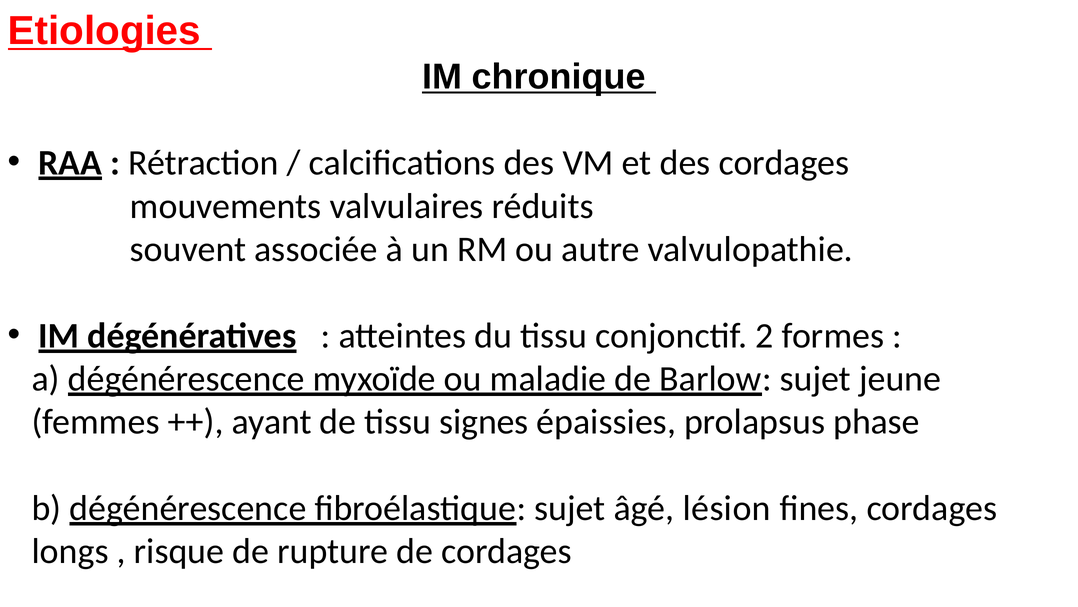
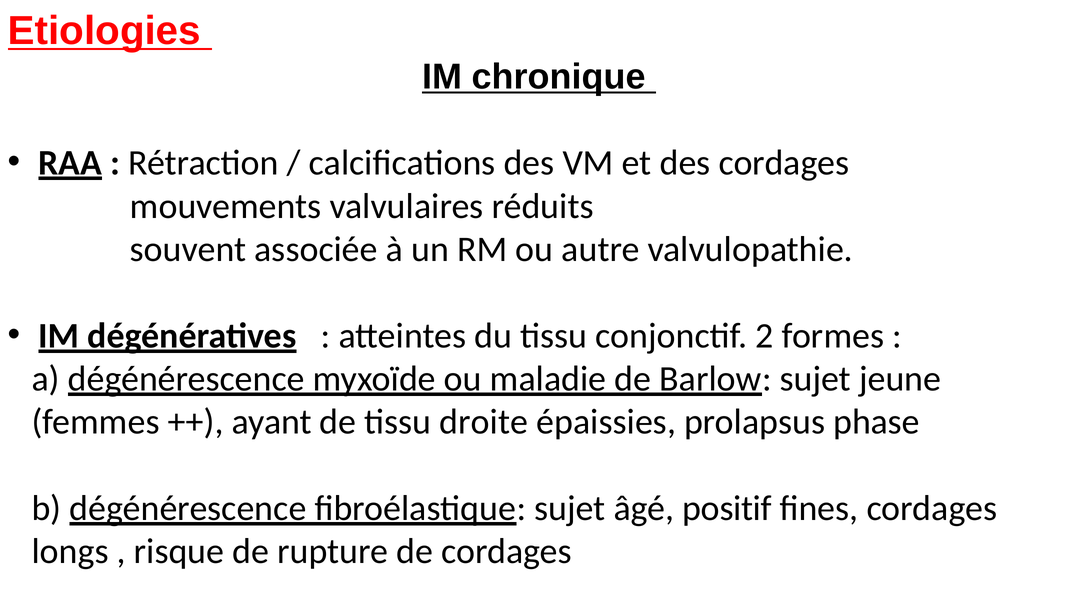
signes: signes -> droite
lésion: lésion -> positif
